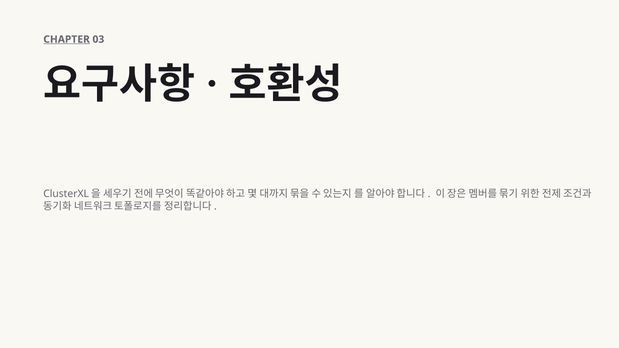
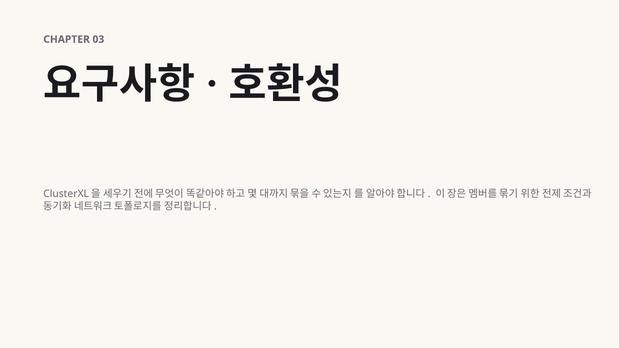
CHAPTER underline: present -> none
